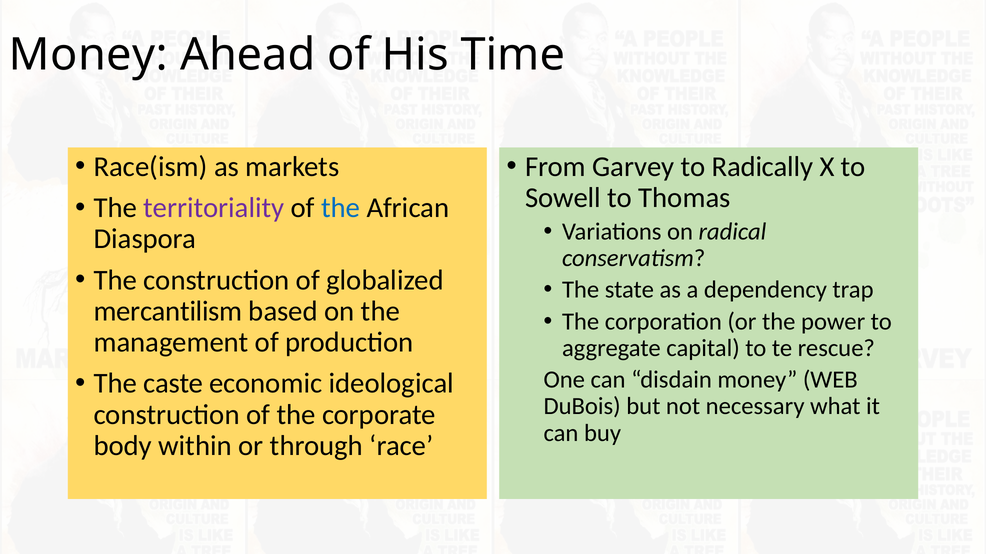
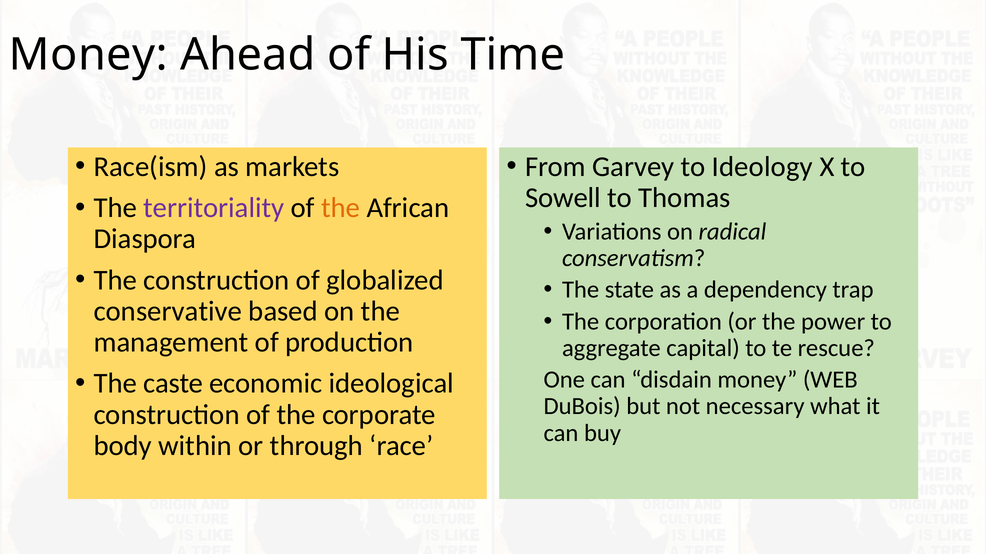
Radically: Radically -> Ideology
the at (341, 208) colour: blue -> orange
mercantilism: mercantilism -> conservative
